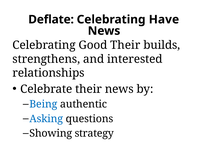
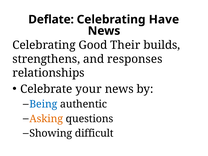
interested: interested -> responses
Celebrate their: their -> your
Asking colour: blue -> orange
strategy: strategy -> difficult
